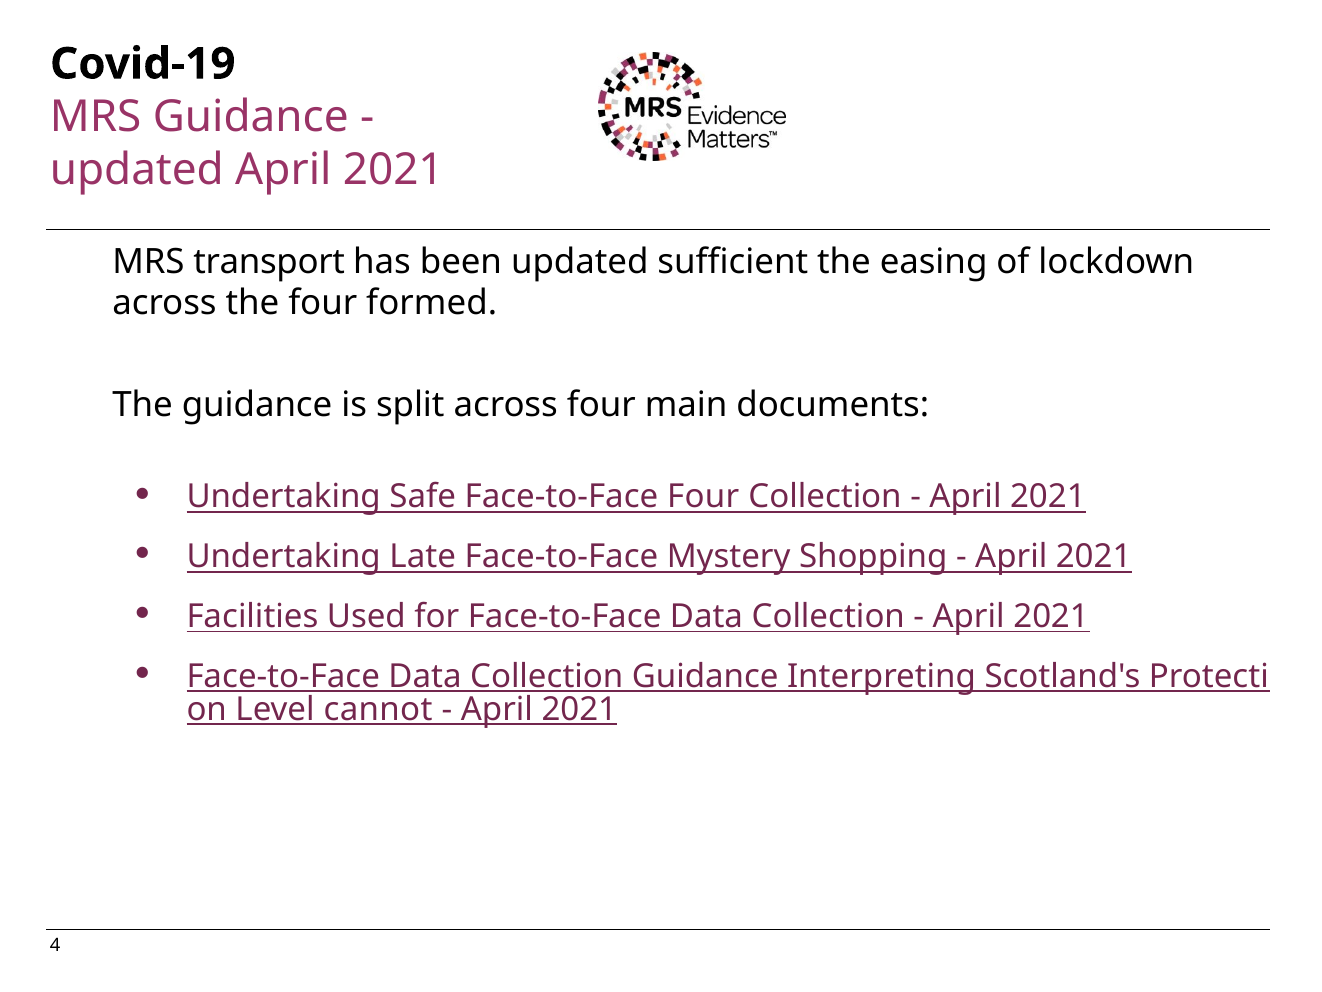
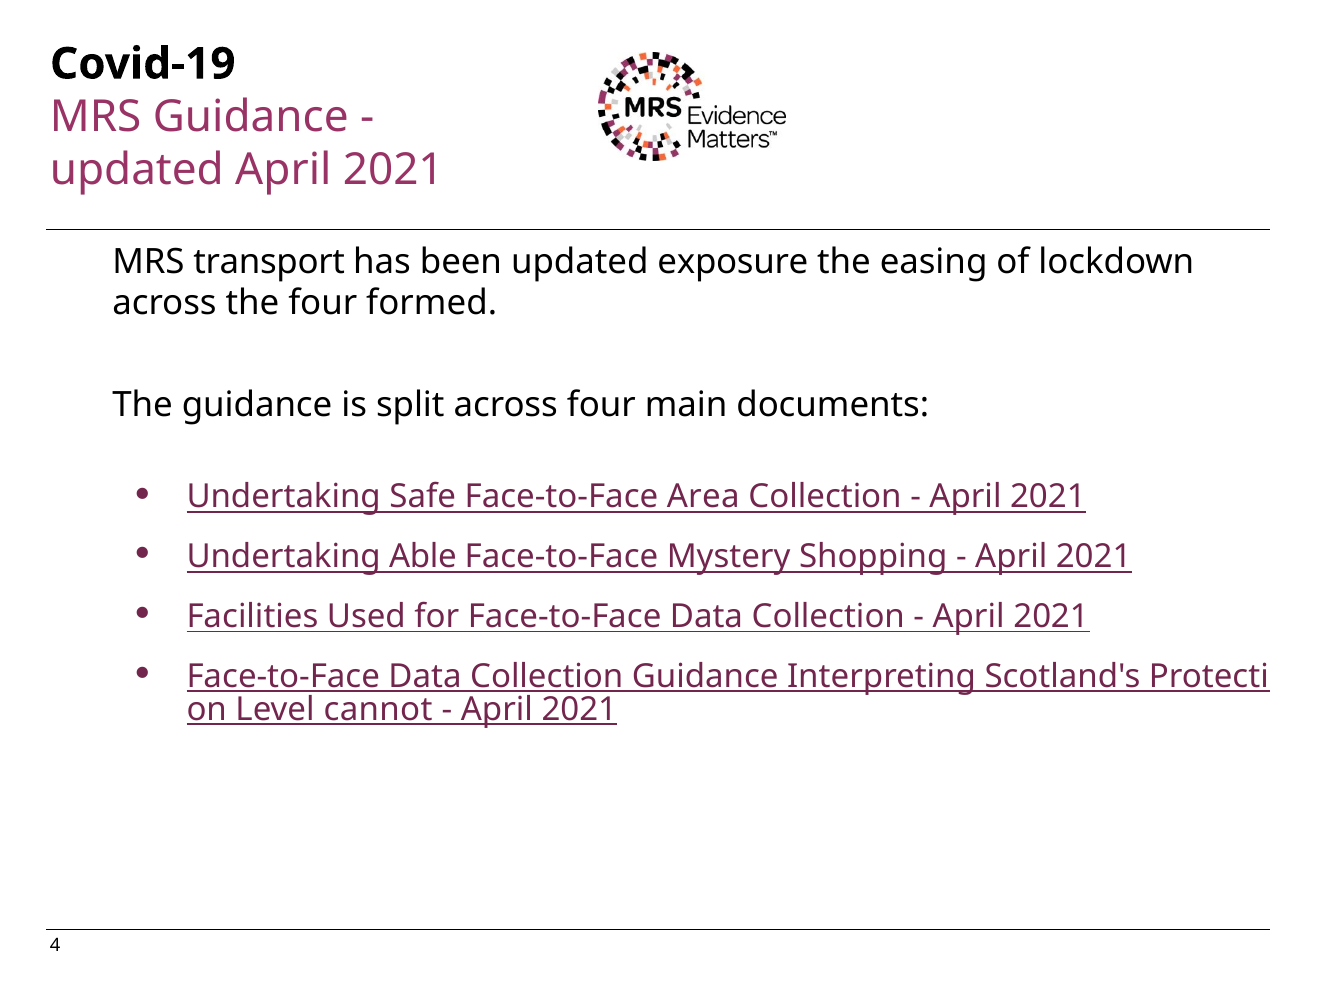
sufficient: sufficient -> exposure
Face-to-Face Four: Four -> Area
Late: Late -> Able
